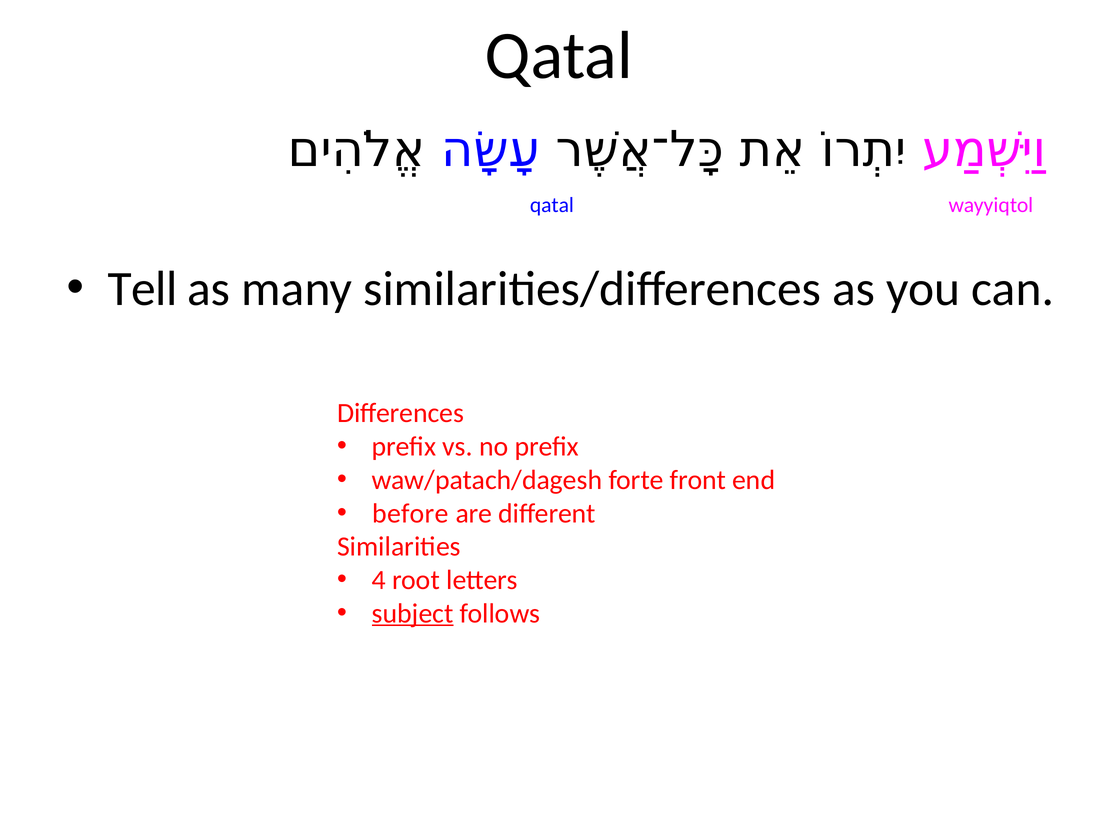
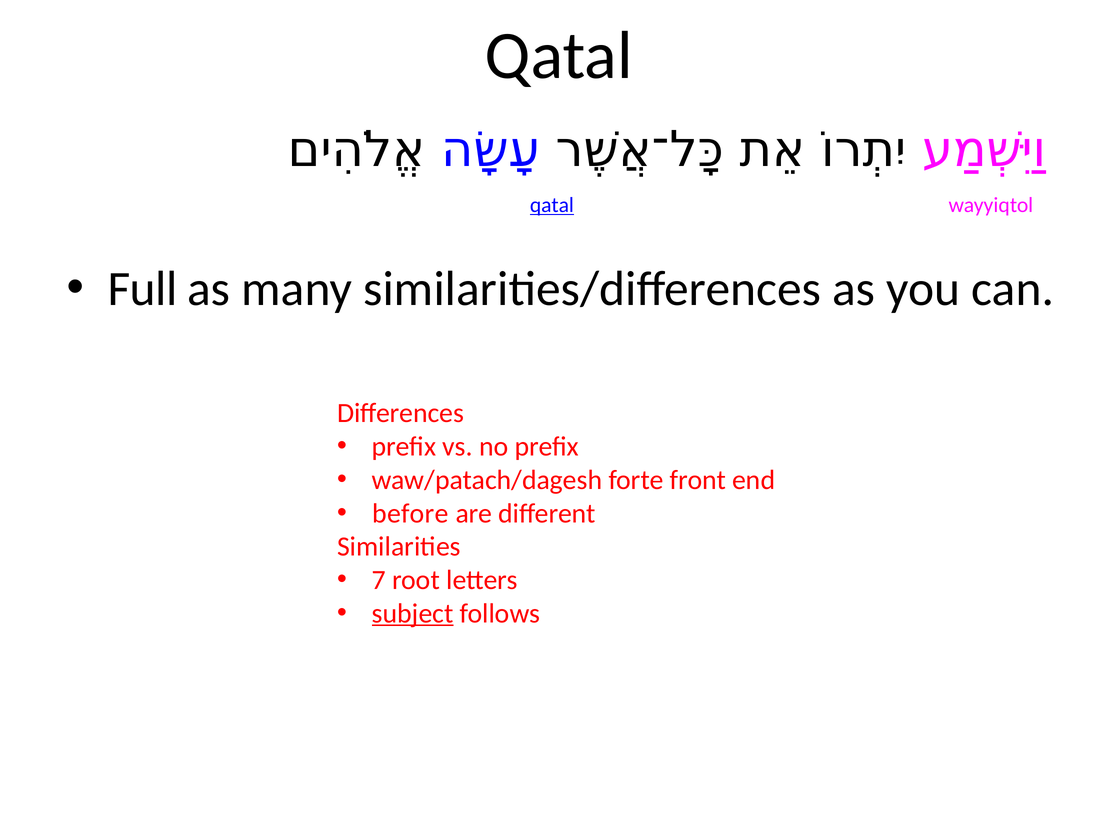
qatal at (552, 205) underline: none -> present
Tell: Tell -> Full
4: 4 -> 7
